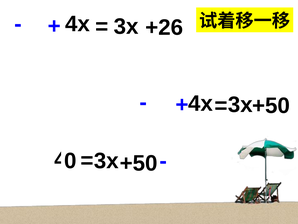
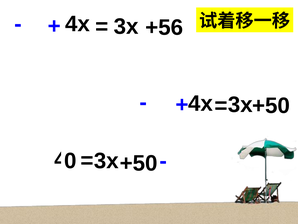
+26: +26 -> +56
